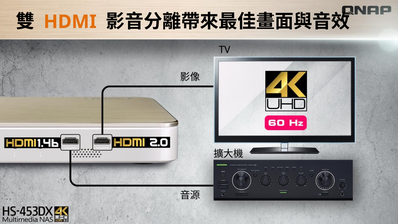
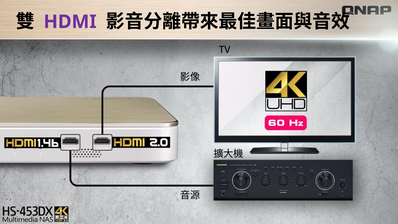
HDMI colour: orange -> purple
